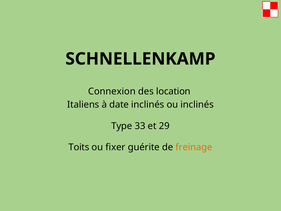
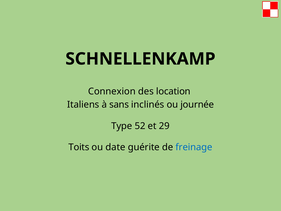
date: date -> sans
ou inclinés: inclinés -> journée
33: 33 -> 52
fixer: fixer -> date
freinage colour: orange -> blue
